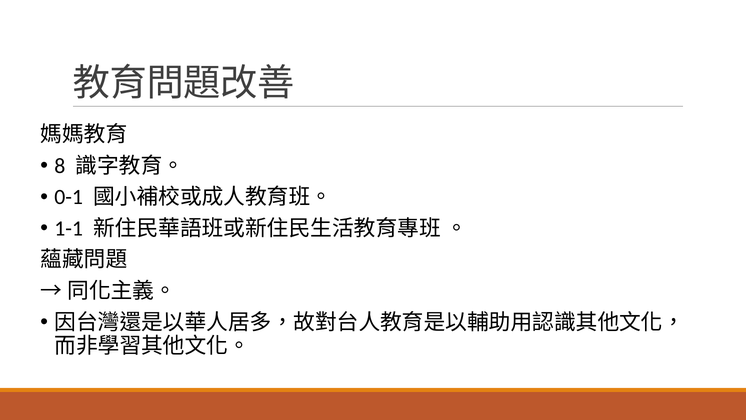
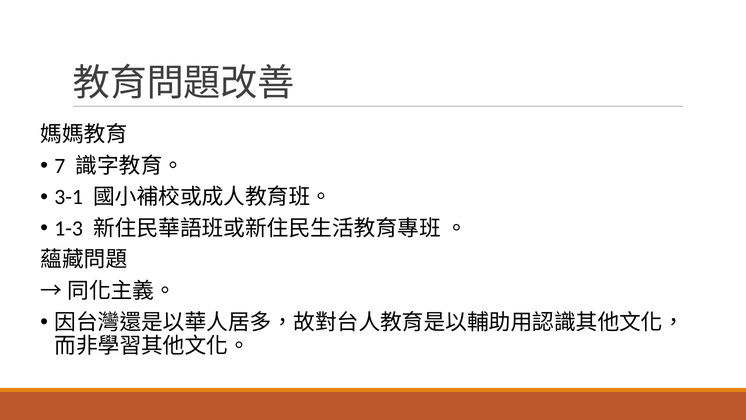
8: 8 -> 7
0-1: 0-1 -> 3-1
1-1: 1-1 -> 1-3
